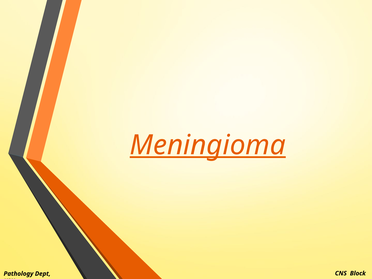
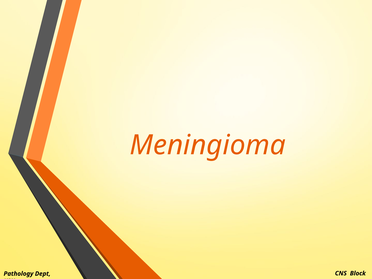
Meningioma underline: present -> none
